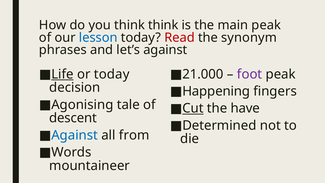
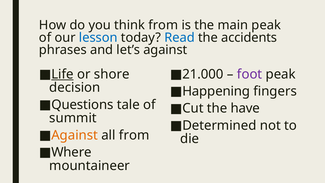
think think: think -> from
Read colour: red -> blue
synonym: synonym -> accidents
or today: today -> shore
Agonising: Agonising -> Questions
Cut underline: present -> none
descent: descent -> summit
Against at (75, 135) colour: blue -> orange
Words: Words -> Where
